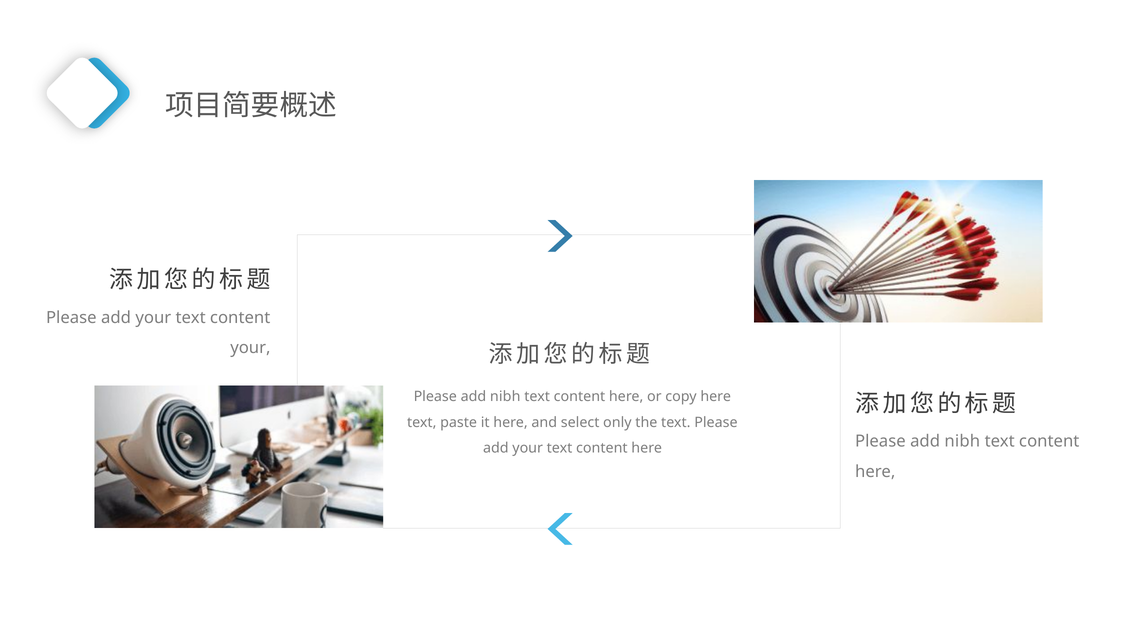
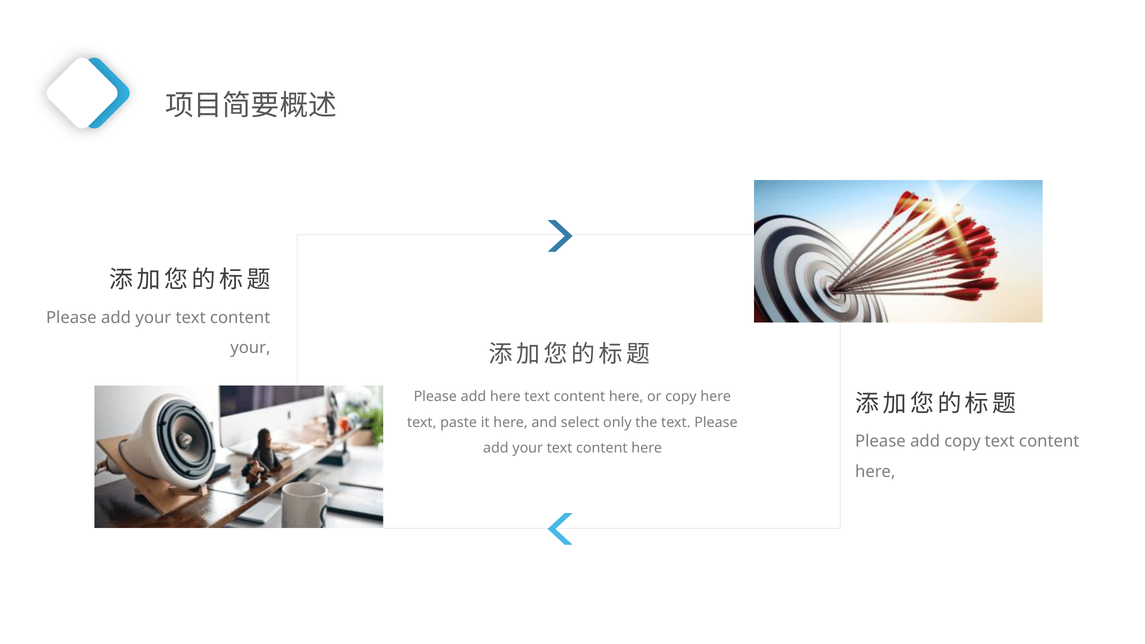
nibh at (505, 397): nibh -> here
nibh at (962, 442): nibh -> copy
